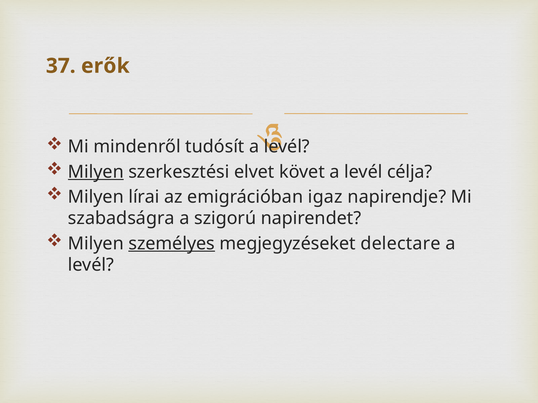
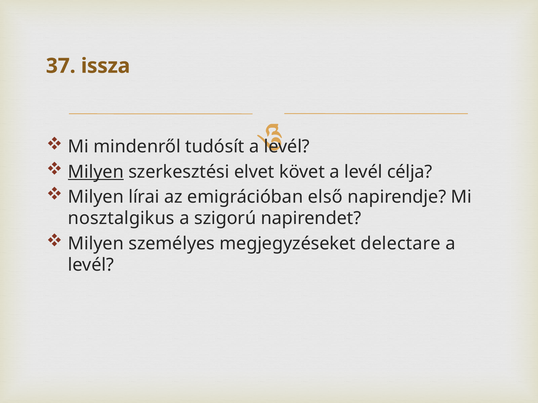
erők: erők -> issza
igaz: igaz -> első
szabadságra: szabadságra -> nosztalgikus
személyes underline: present -> none
